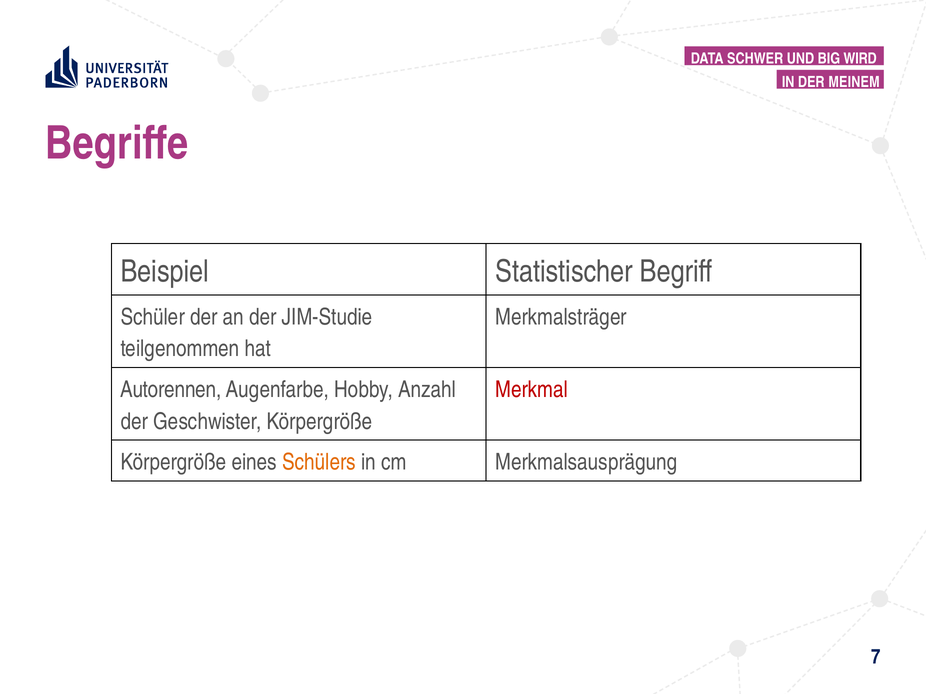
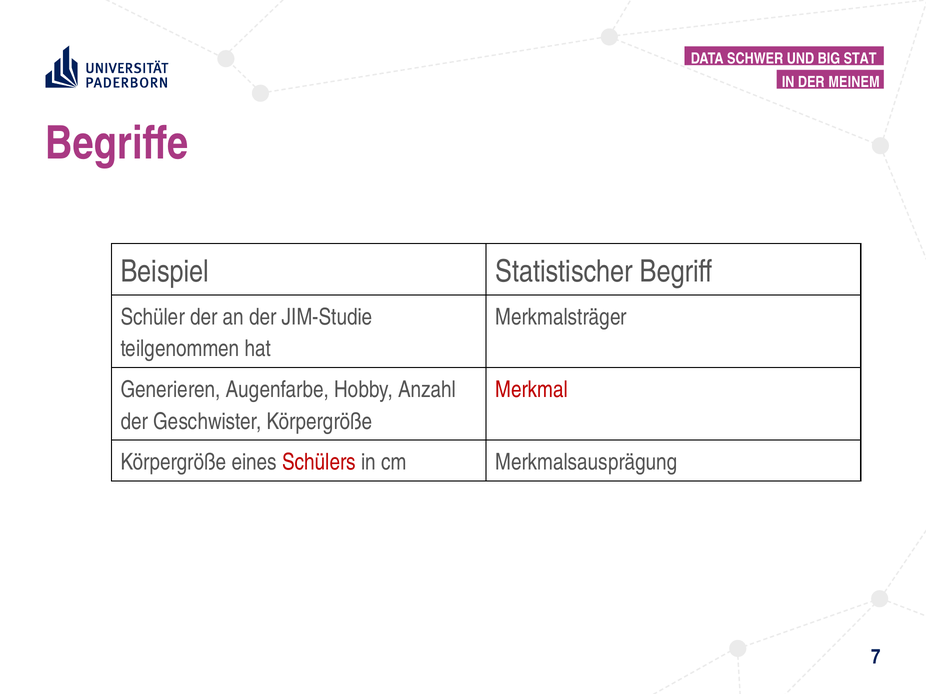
WIRD: WIRD -> STAT
Autorennen: Autorennen -> Generieren
Schülers colour: orange -> red
